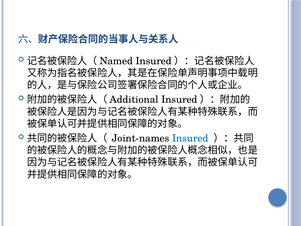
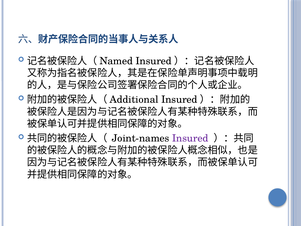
Insured colour: blue -> purple
